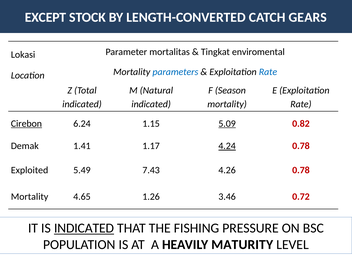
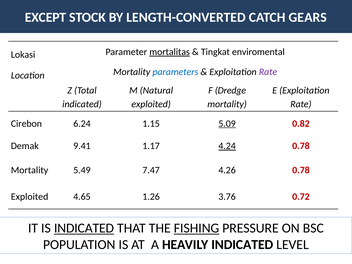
mortalitas underline: none -> present
Rate at (268, 72) colour: blue -> purple
Season: Season -> Dredge
indicated at (151, 104): indicated -> exploited
Cirebon underline: present -> none
1.41: 1.41 -> 9.41
Exploited at (30, 170): Exploited -> Mortality
7.43: 7.43 -> 7.47
Mortality at (30, 197): Mortality -> Exploited
3.46: 3.46 -> 3.76
FISHING underline: none -> present
HEAVILY MATURITY: MATURITY -> INDICATED
